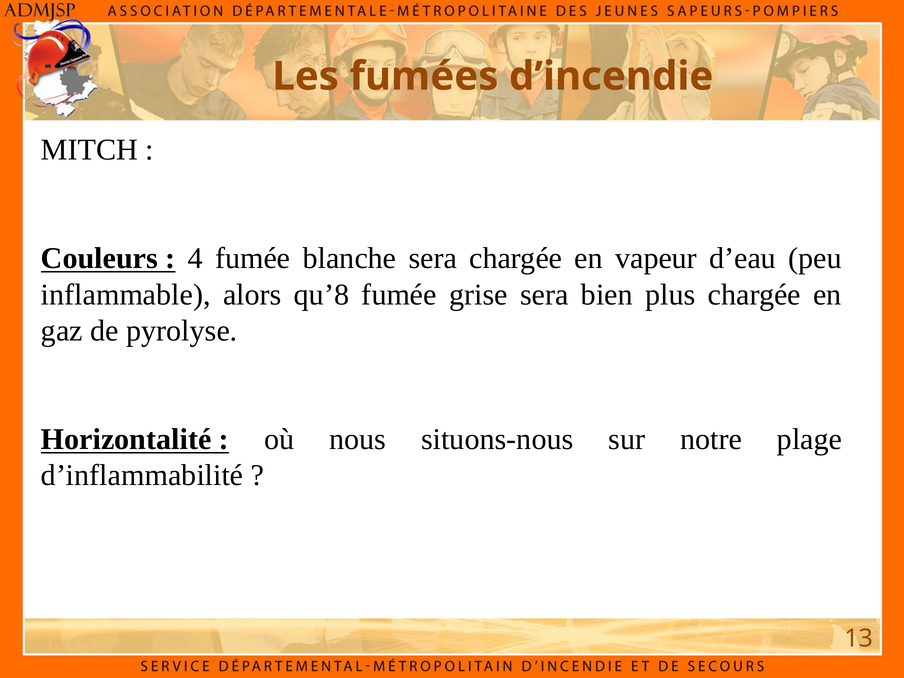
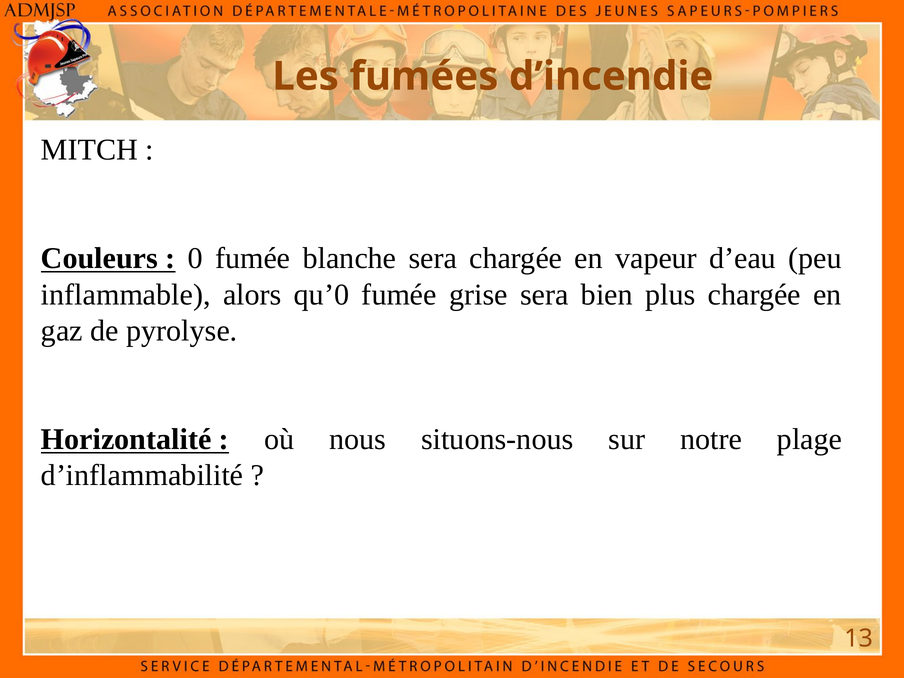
4: 4 -> 0
qu’8: qu’8 -> qu’0
